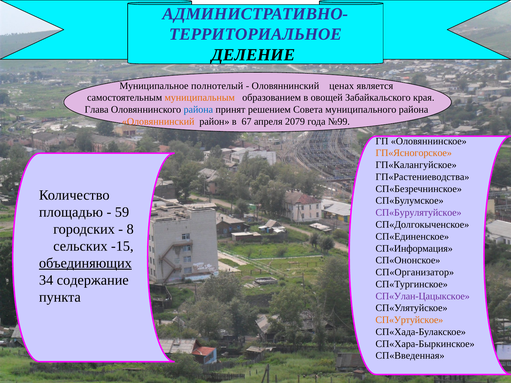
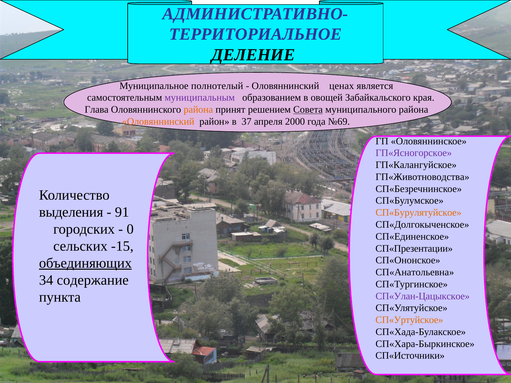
муниципальным colour: orange -> purple
района at (198, 110) colour: blue -> orange
Совета underline: none -> present
67: 67 -> 37
2079: 2079 -> 2000
№99: №99 -> №69
ГП«Ясногорское colour: orange -> purple
ГП«Растениеводства: ГП«Растениеводства -> ГП«Животноводства
площадью: площадью -> выделения
59: 59 -> 91
СП«Бурулятуйское colour: purple -> orange
8: 8 -> 0
СП«Информация: СП«Информация -> СП«Презентации
СП«Организатор: СП«Организатор -> СП«Анатольевна
СП«Введенная: СП«Введенная -> СП«Источники
